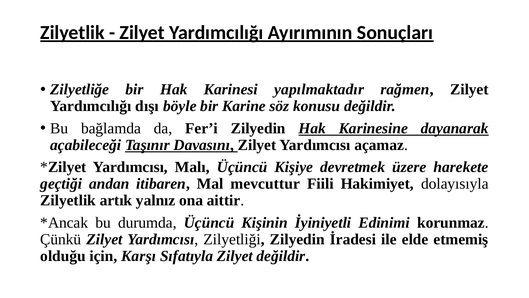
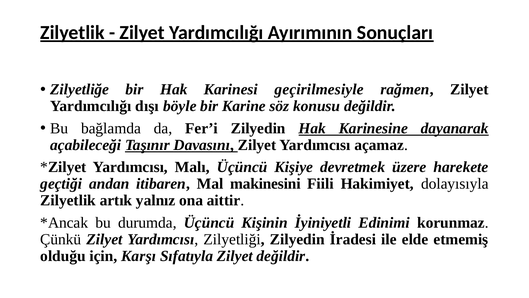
yapılmaktadır: yapılmaktadır -> geçirilmesiyle
mevcuttur: mevcuttur -> makinesini
